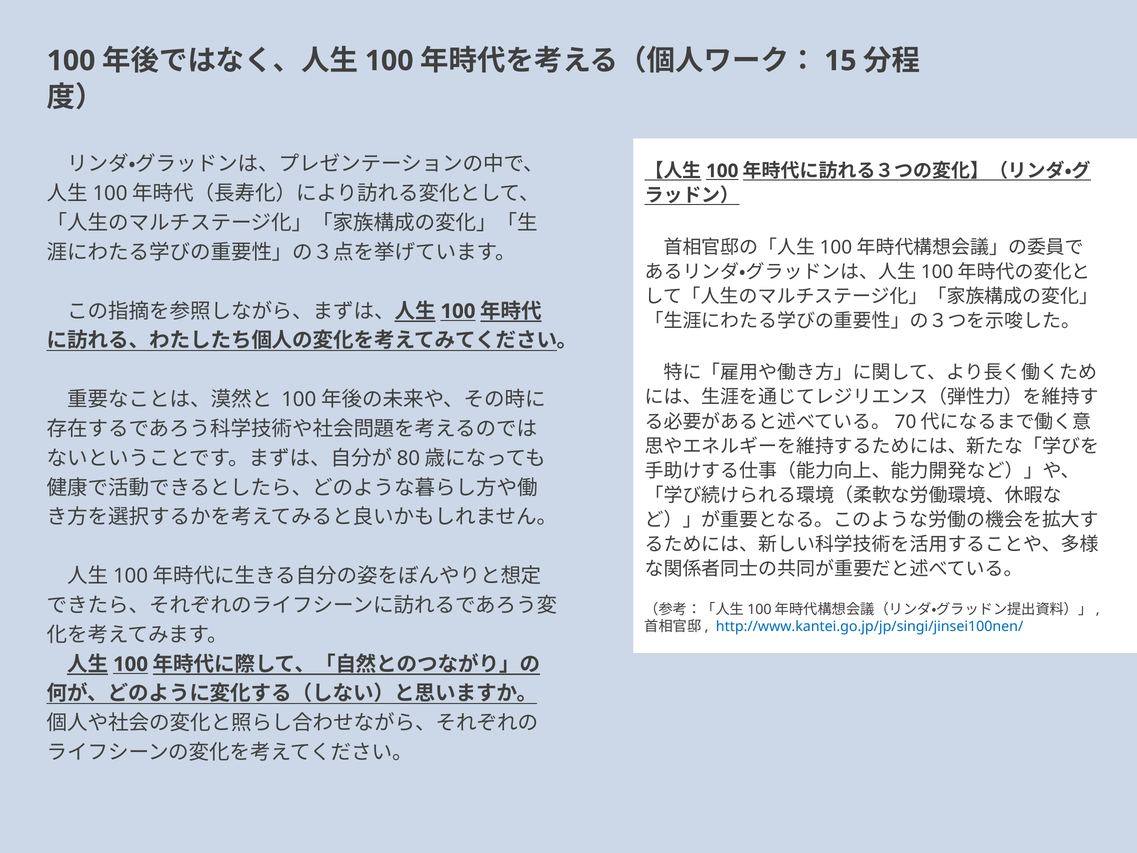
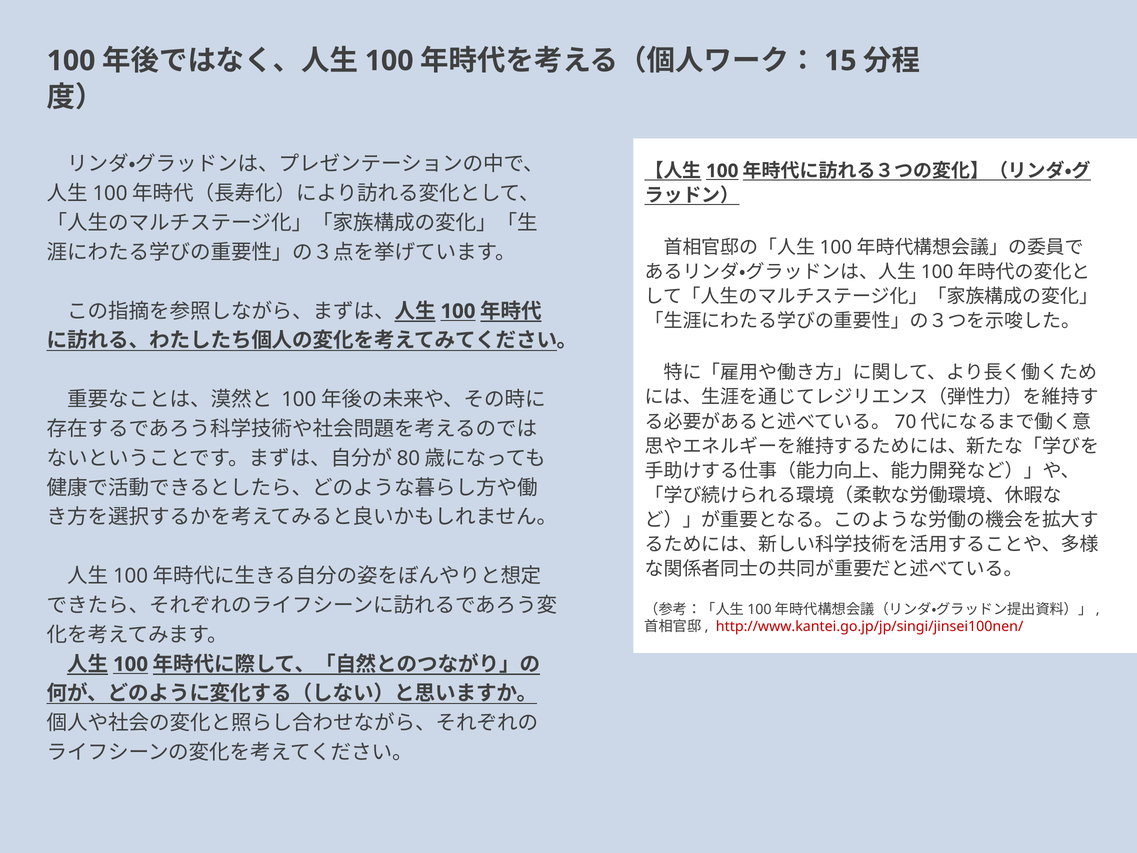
http://www.kantei.go.jp/jp/singi/jinsei100nen/ colour: blue -> red
